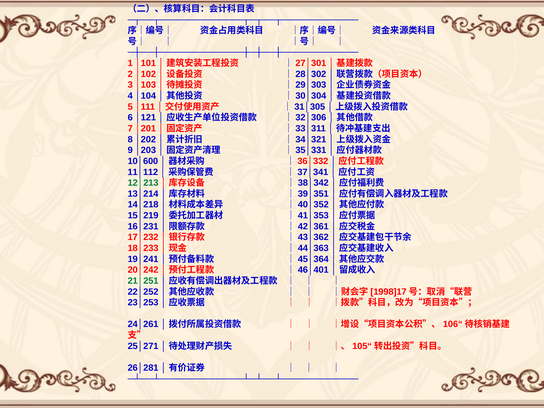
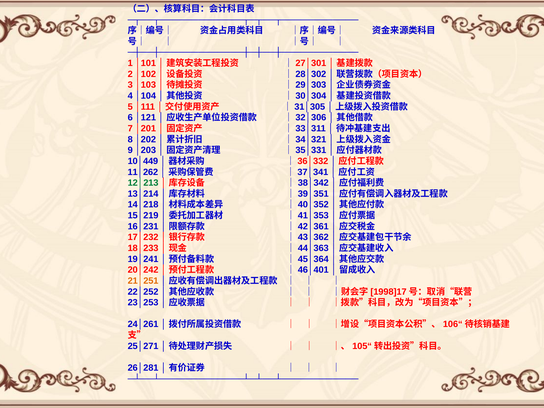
10│600: 10│600 -> 10│449
11│112: 11│112 -> 11│262
21│251 colour: green -> orange
